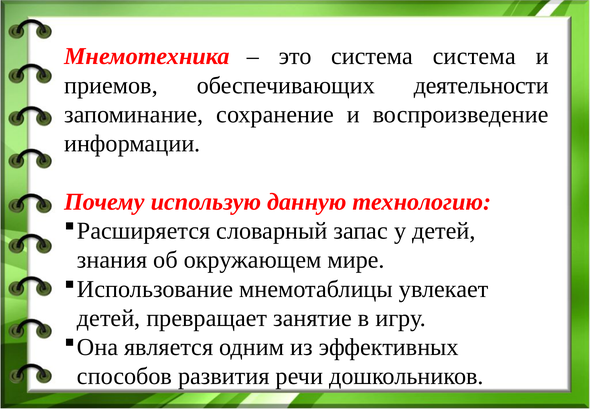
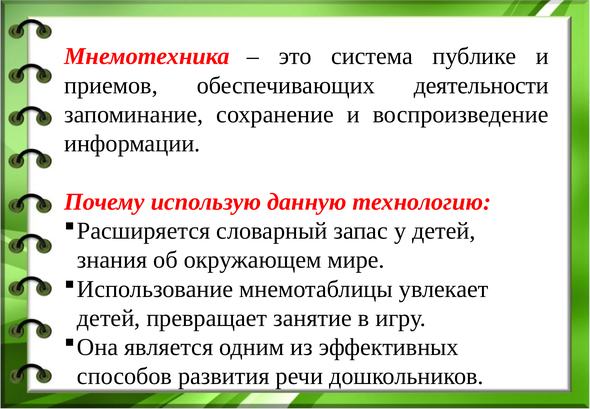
система система: система -> публике
